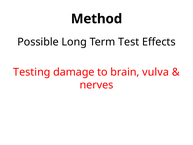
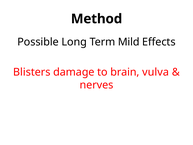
Test: Test -> Mild
Testing: Testing -> Blisters
